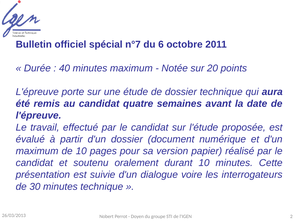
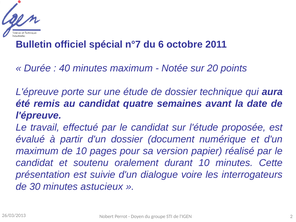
minutes technique: technique -> astucieux
